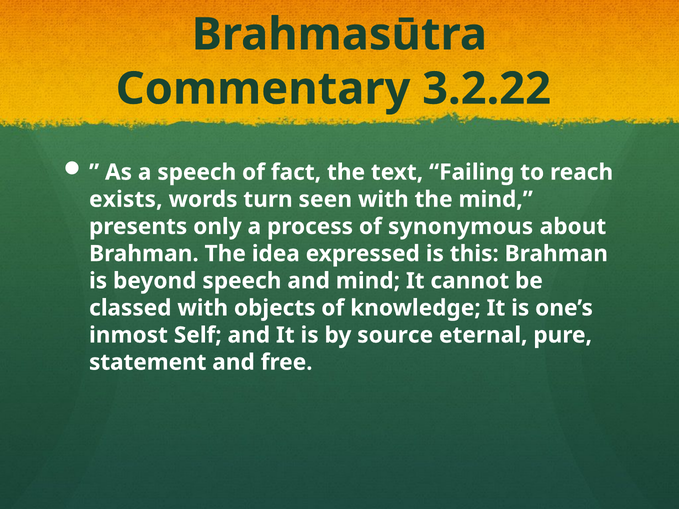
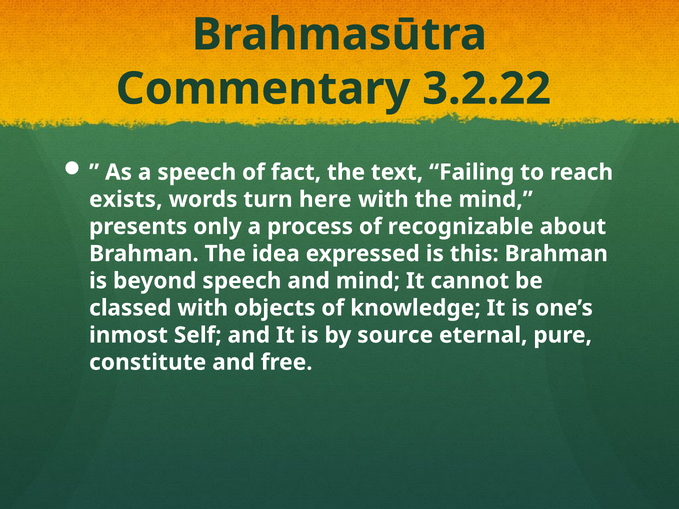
seen: seen -> here
synonymous: synonymous -> recognizable
statement: statement -> constitute
